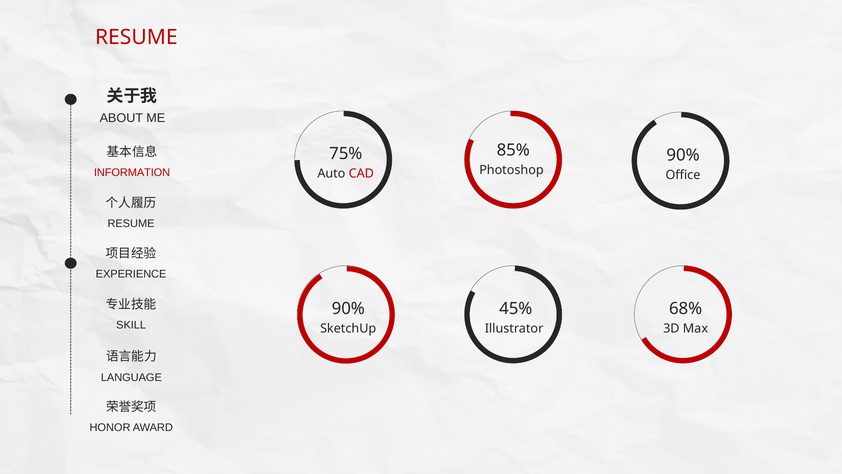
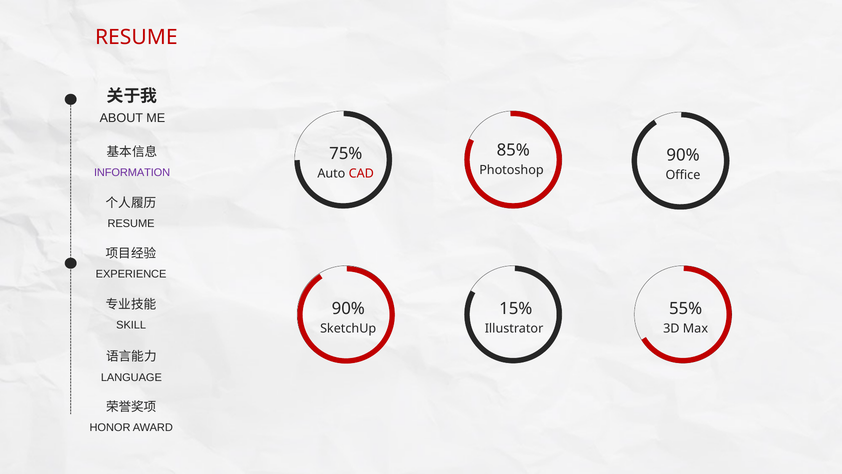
INFORMATION colour: red -> purple
45%: 45% -> 15%
68%: 68% -> 55%
